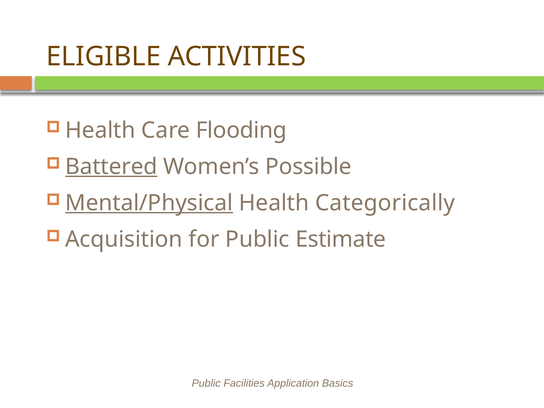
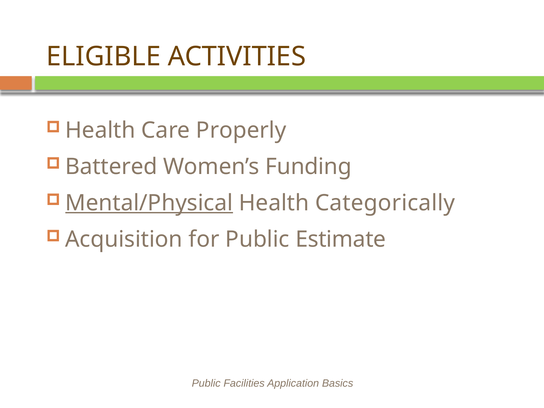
Flooding: Flooding -> Properly
Battered underline: present -> none
Possible: Possible -> Funding
